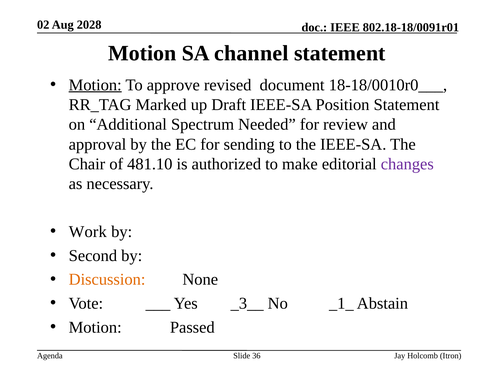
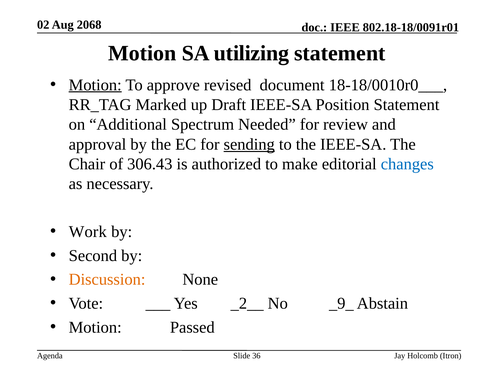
2028: 2028 -> 2068
channel: channel -> utilizing
sending underline: none -> present
481.10: 481.10 -> 306.43
changes colour: purple -> blue
_3__: _3__ -> _2__
_1_: _1_ -> _9_
